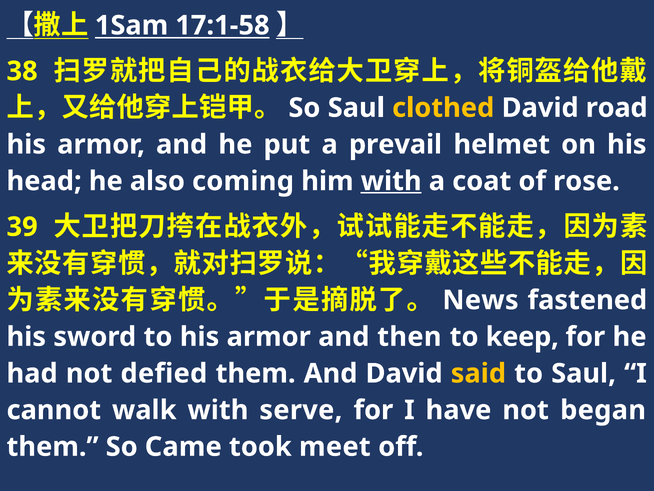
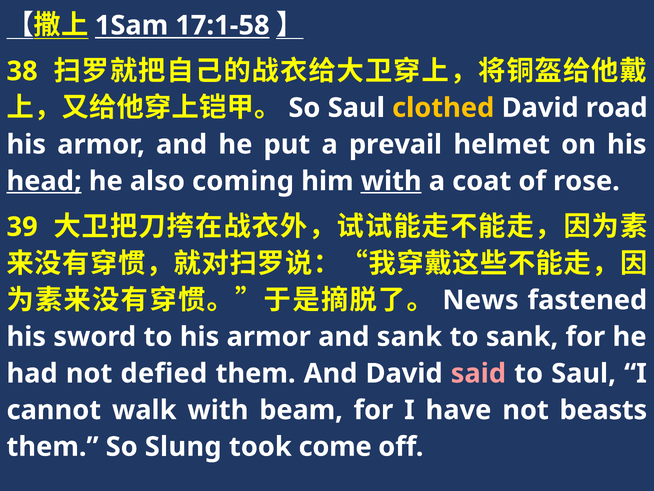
head underline: none -> present
and then: then -> sank
to keep: keep -> sank
said colour: yellow -> pink
serve: serve -> beam
began: began -> beasts
Came: Came -> Slung
meet: meet -> come
